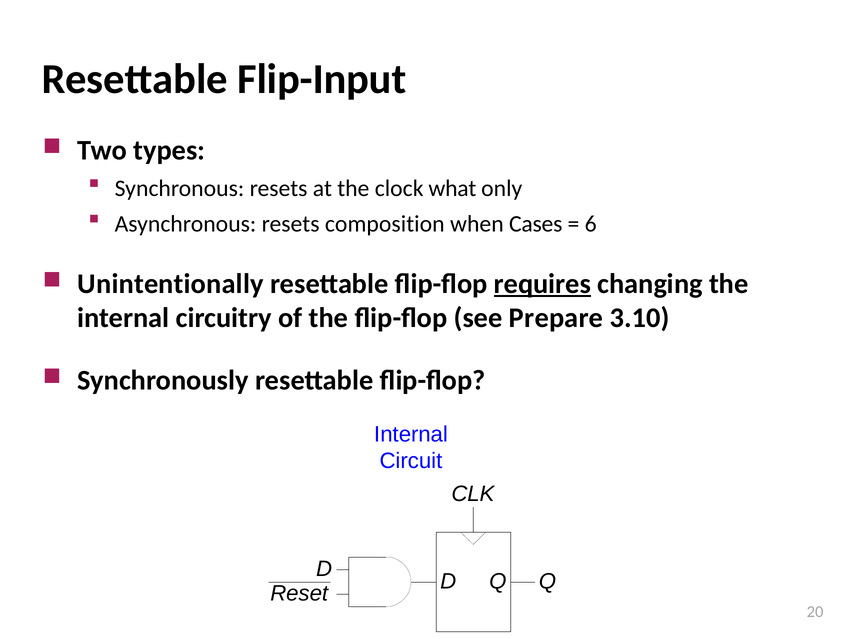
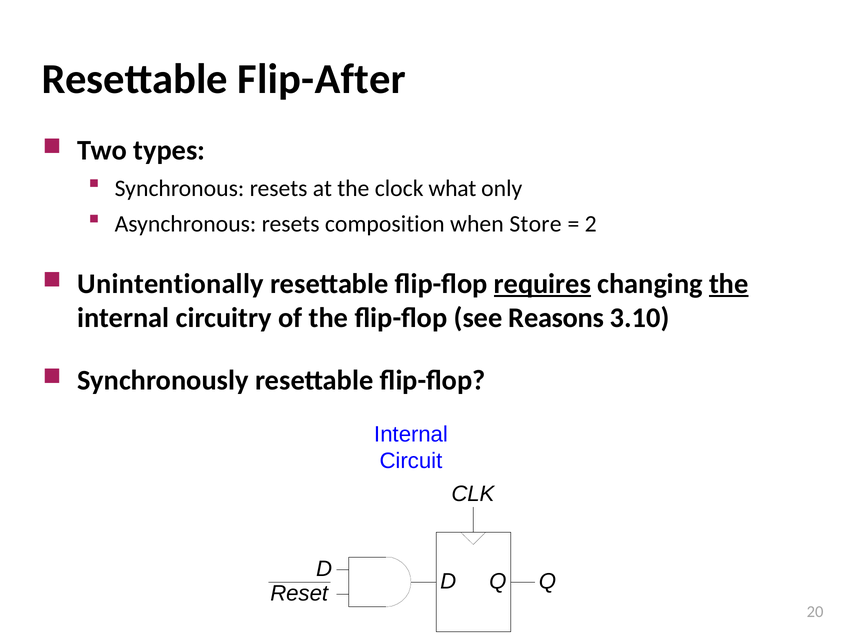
Flip-Input: Flip-Input -> Flip-After
Cases: Cases -> Store
6: 6 -> 2
the at (729, 284) underline: none -> present
Prepare: Prepare -> Reasons
